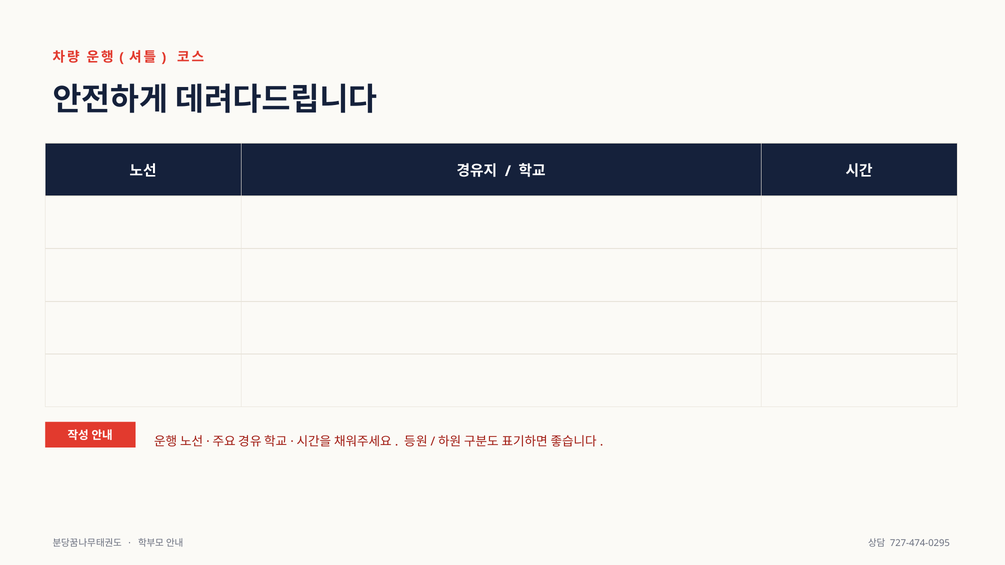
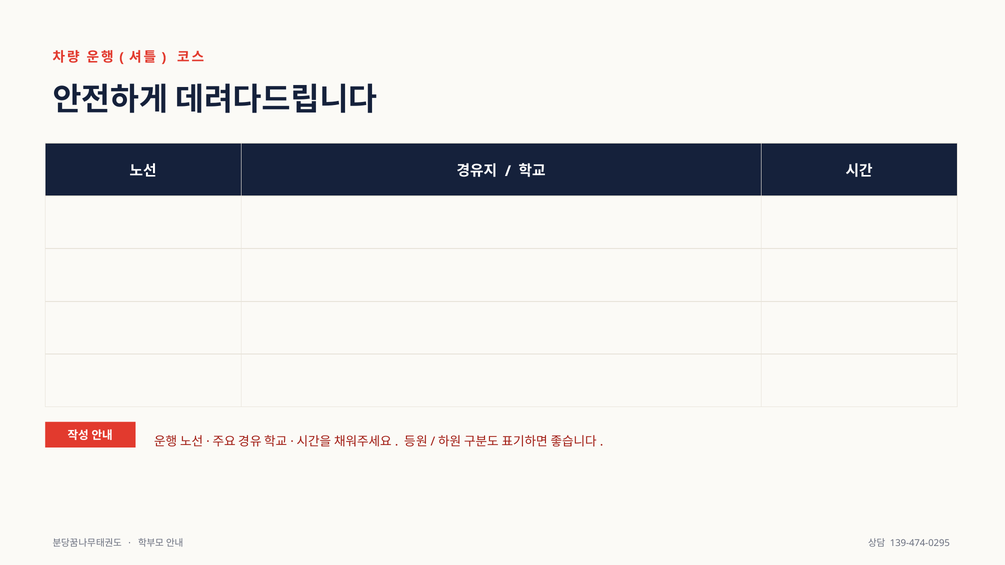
727-474-0295: 727-474-0295 -> 139-474-0295
